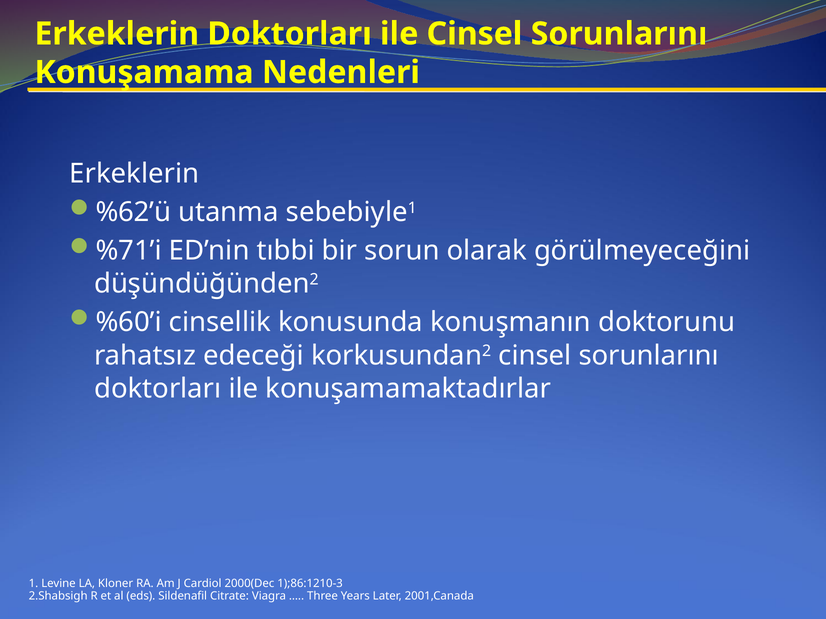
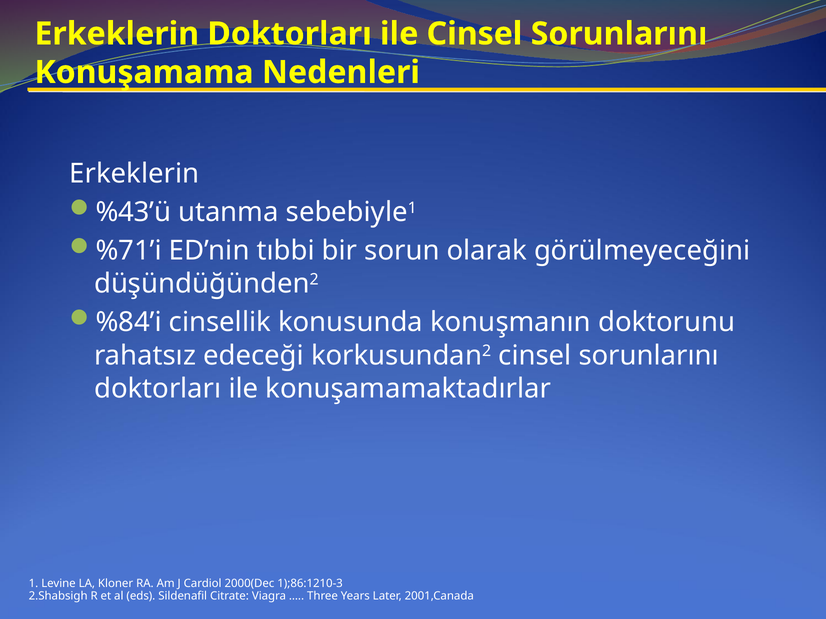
%62’ü: %62’ü -> %43’ü
%60’i: %60’i -> %84’i
